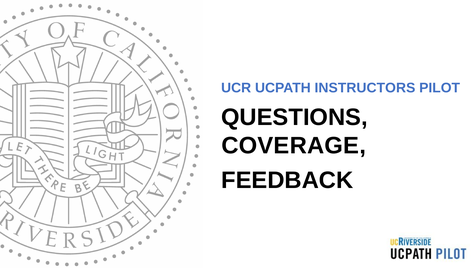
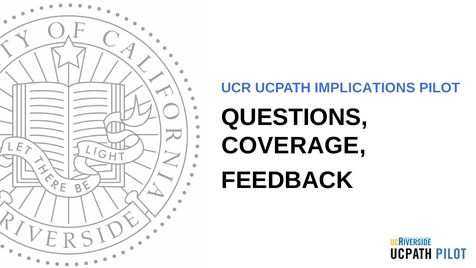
INSTRUCTORS: INSTRUCTORS -> IMPLICATIONS
